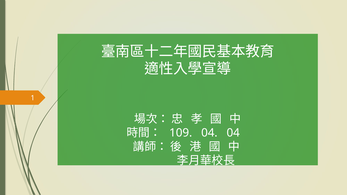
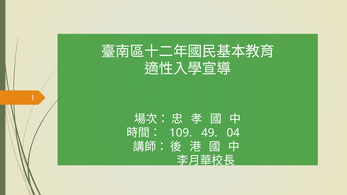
109 04: 04 -> 49
